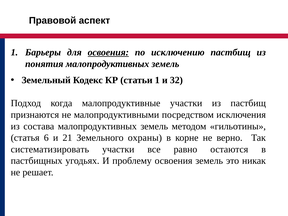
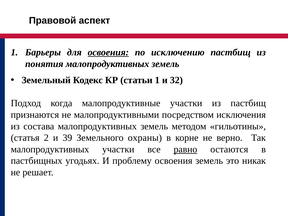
6: 6 -> 2
21: 21 -> 39
систематизировать at (50, 149): систематизировать -> малопродуктивных
равно underline: none -> present
